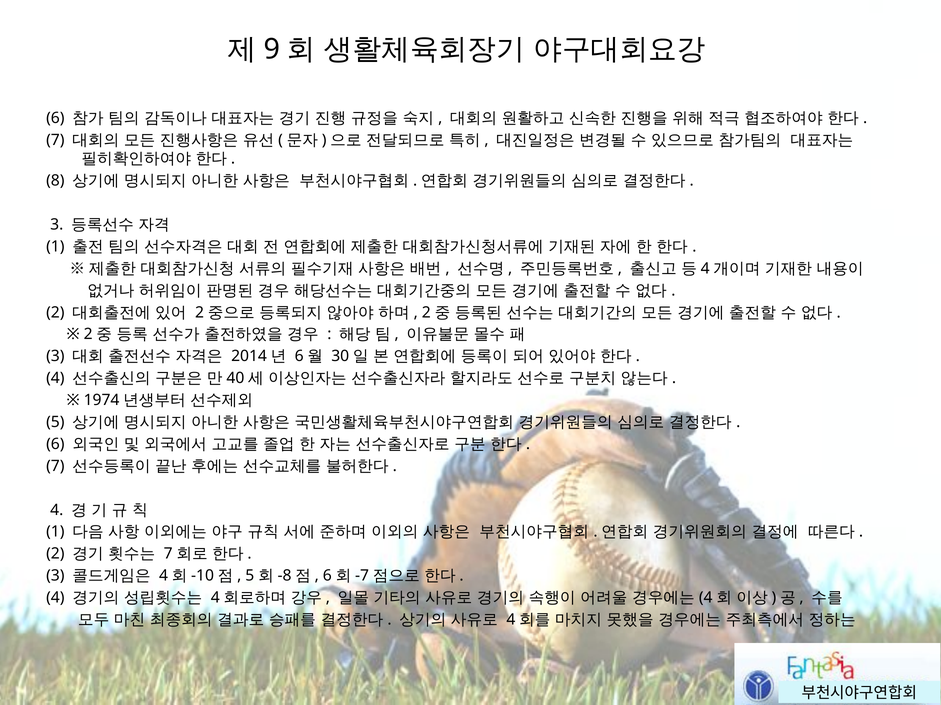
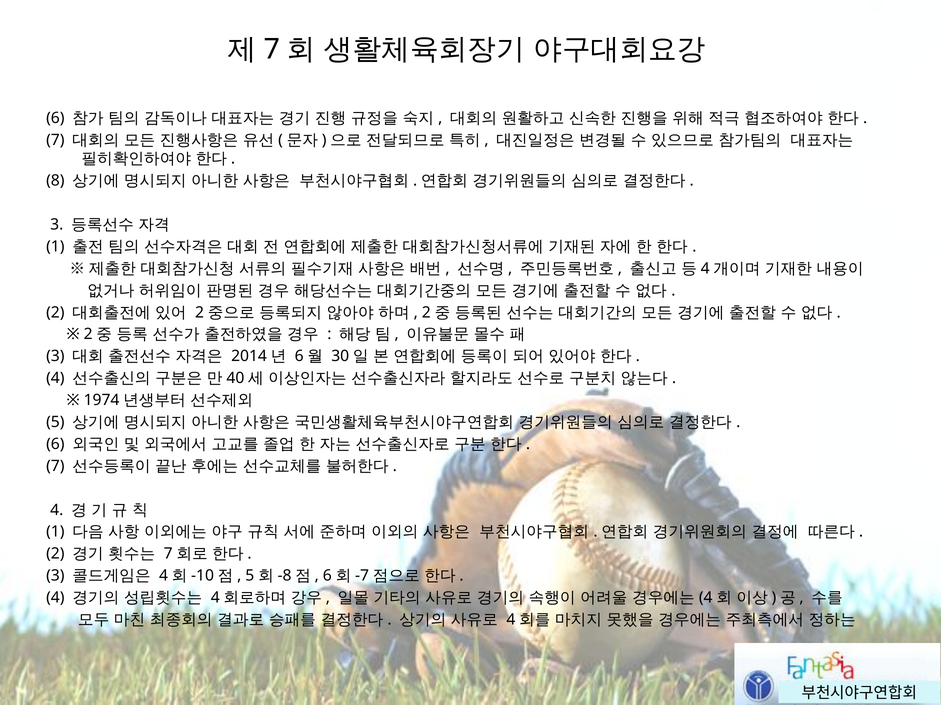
9 at (272, 49): 9 -> 7
